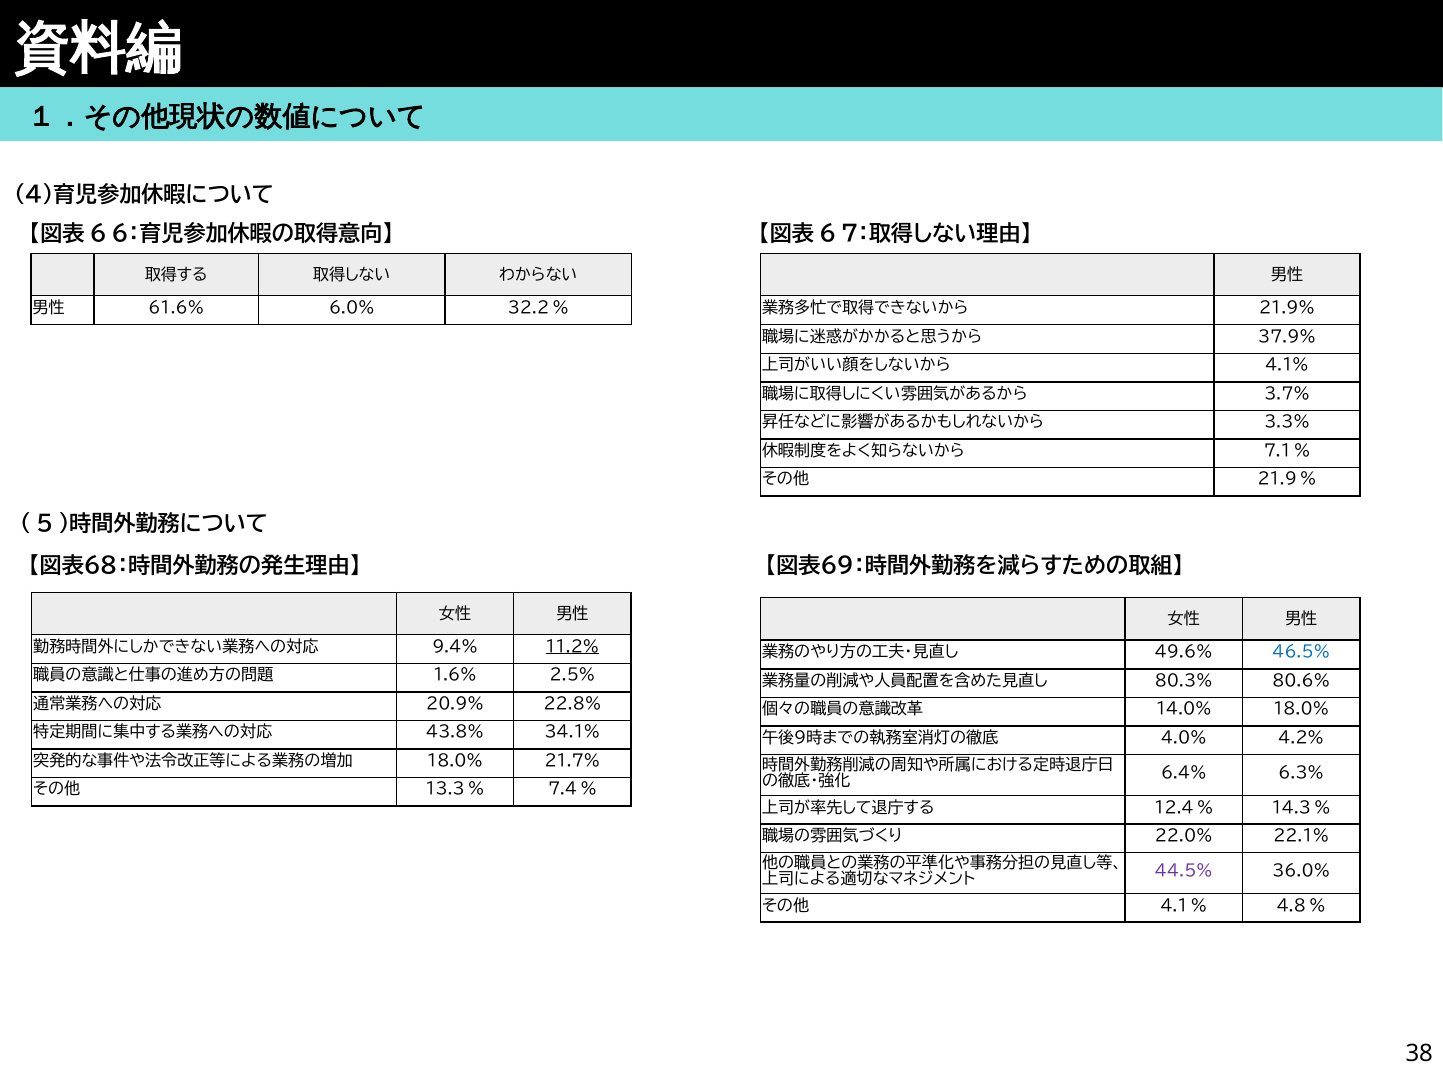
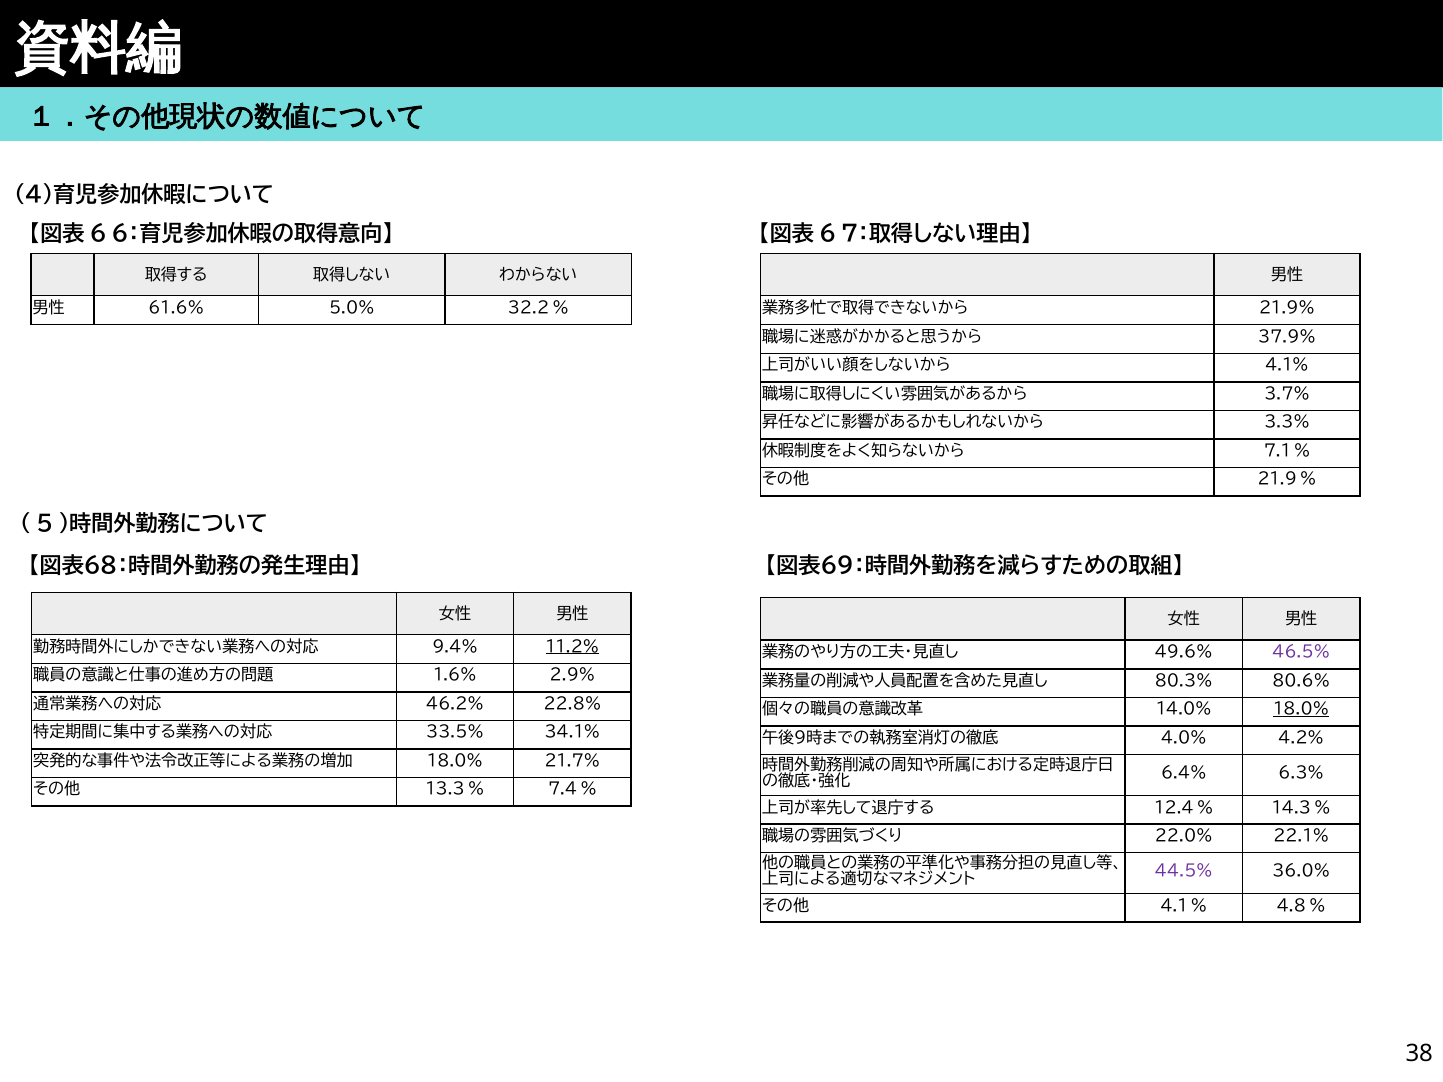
6.0%: 6.0% -> 5.0%
46.5% colour: blue -> purple
2.5%: 2.5% -> 2.9%
20.9%: 20.9% -> 46.2%
18.0% at (1301, 710) underline: none -> present
43.8%: 43.8% -> 33.5%
